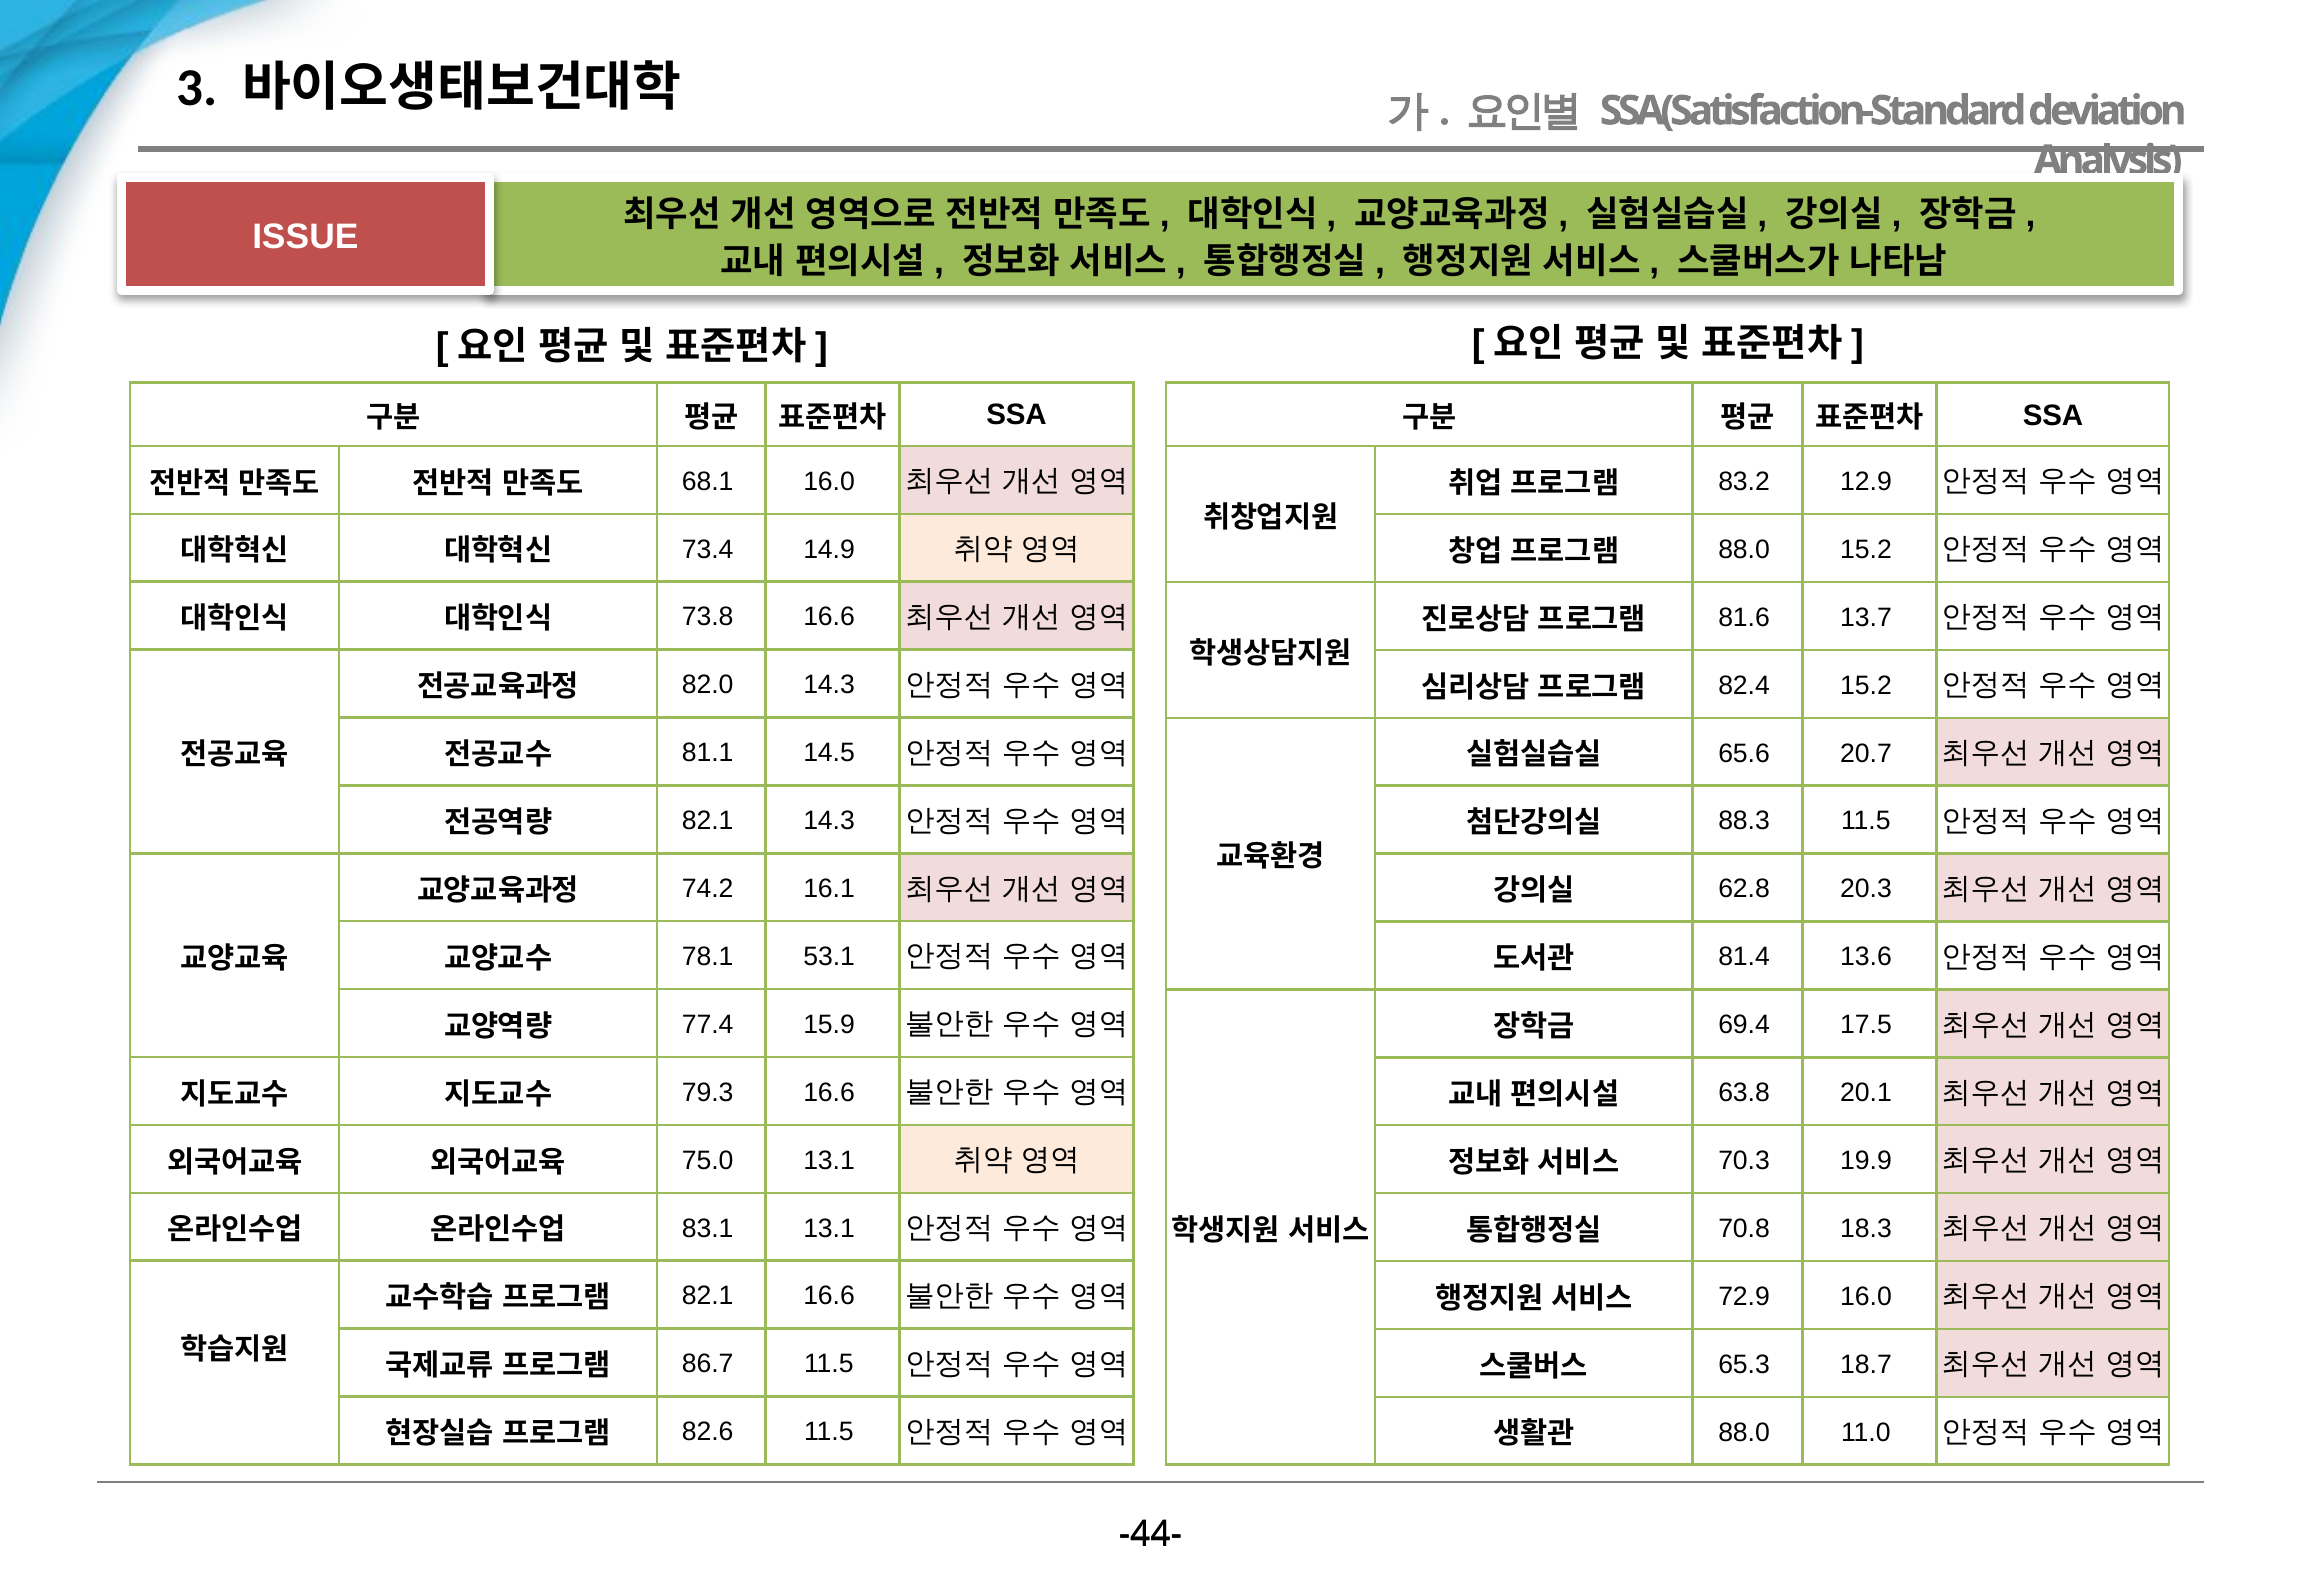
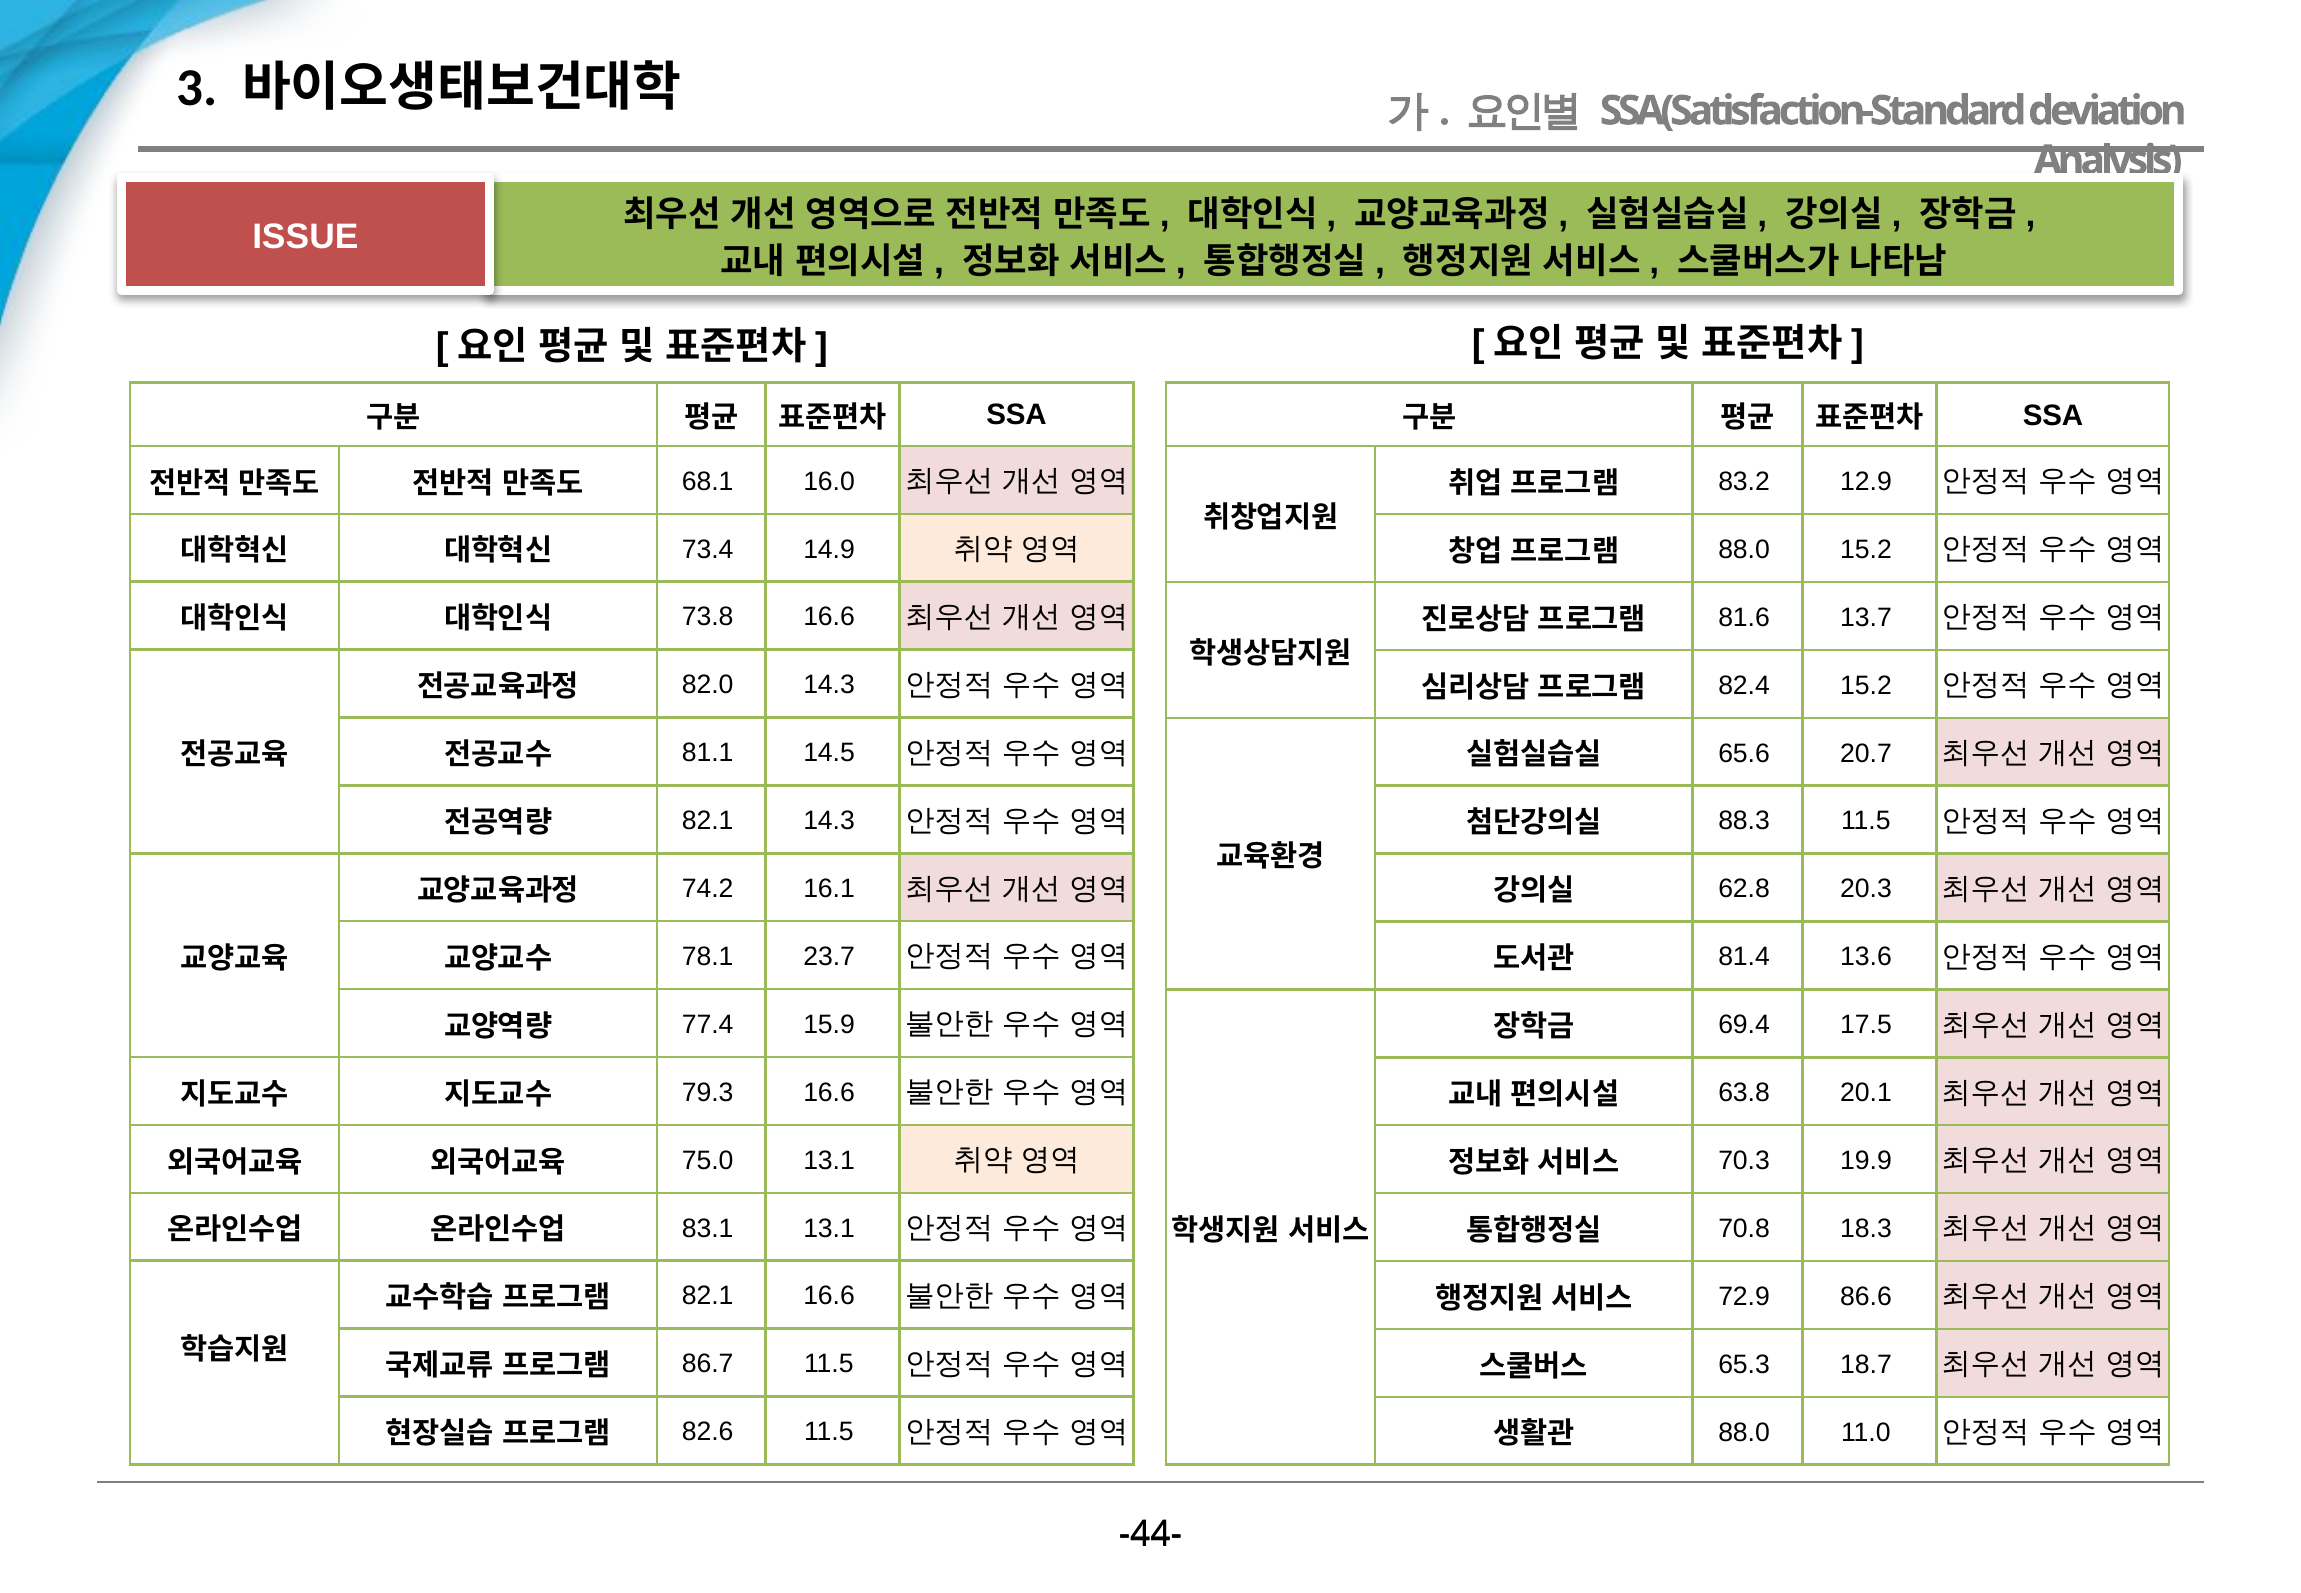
53.1: 53.1 -> 23.7
72.9 16.0: 16.0 -> 86.6
